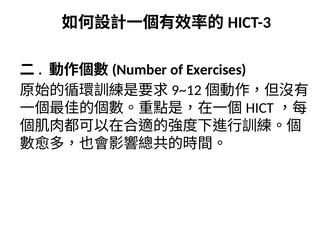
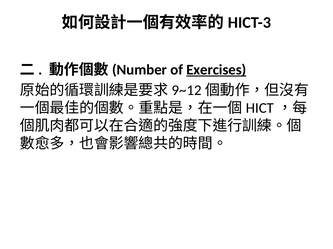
Exercises underline: none -> present
